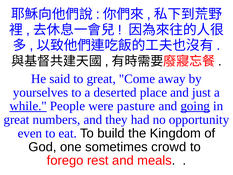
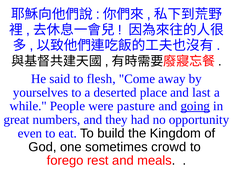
to great: great -> flesh
just: just -> last
while underline: present -> none
